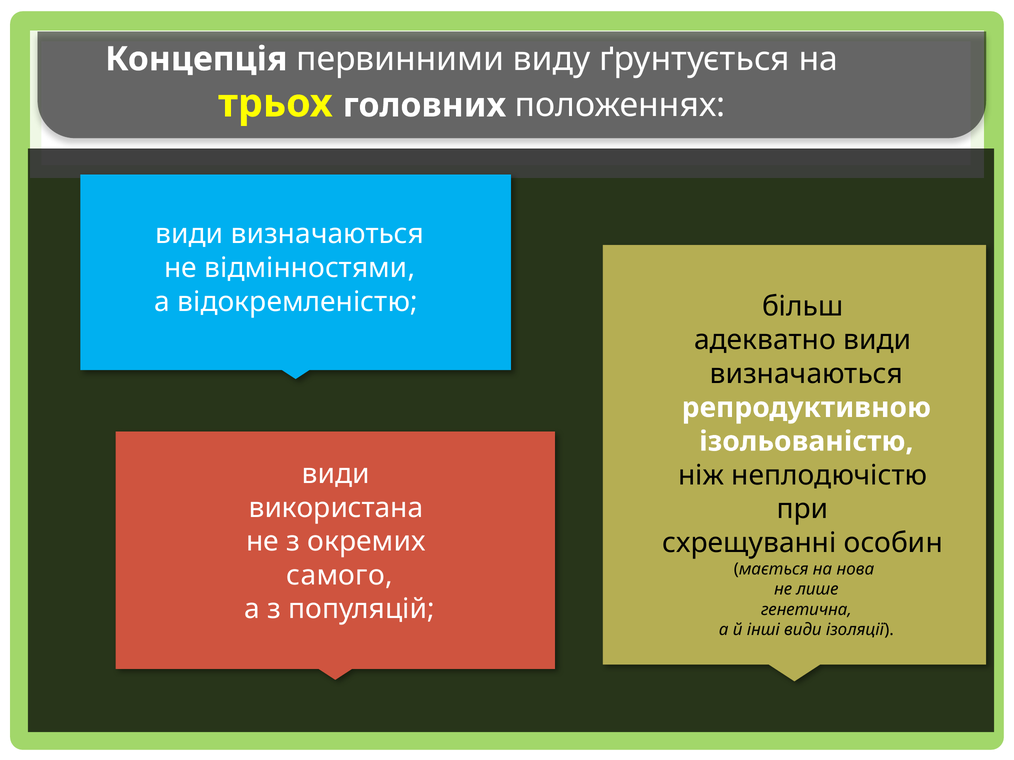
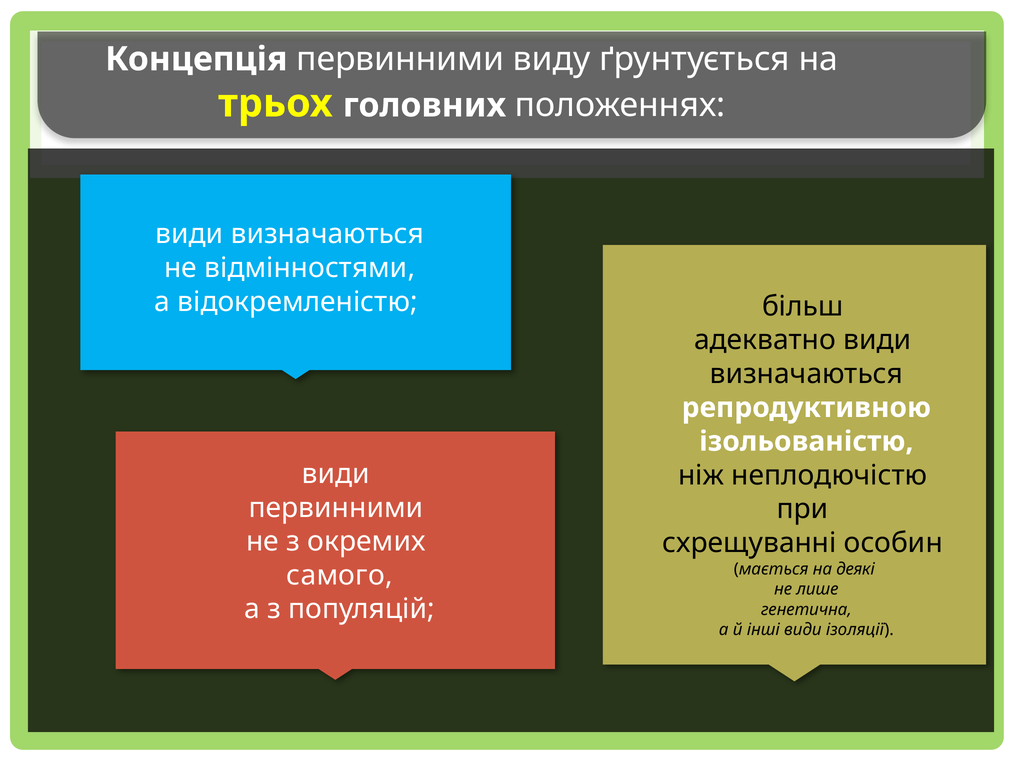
використана at (336, 508): використана -> первинними
нова: нова -> деякі
